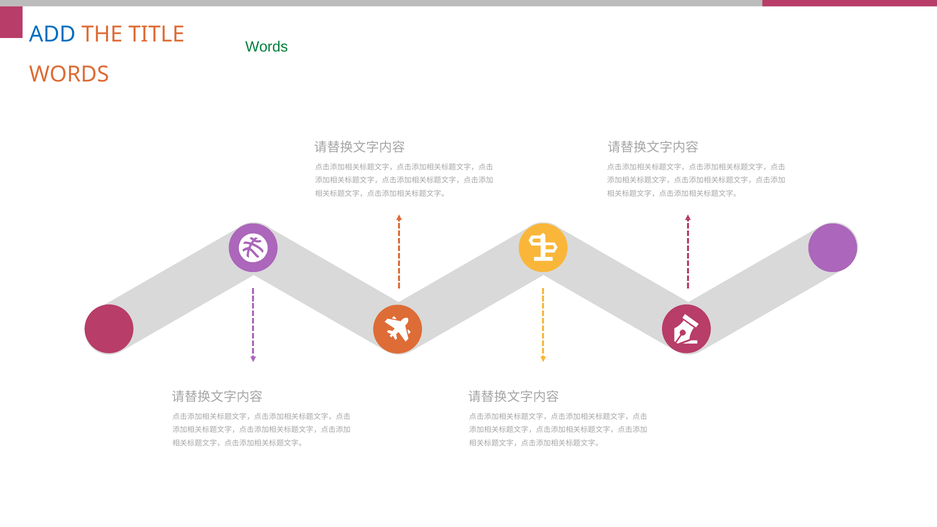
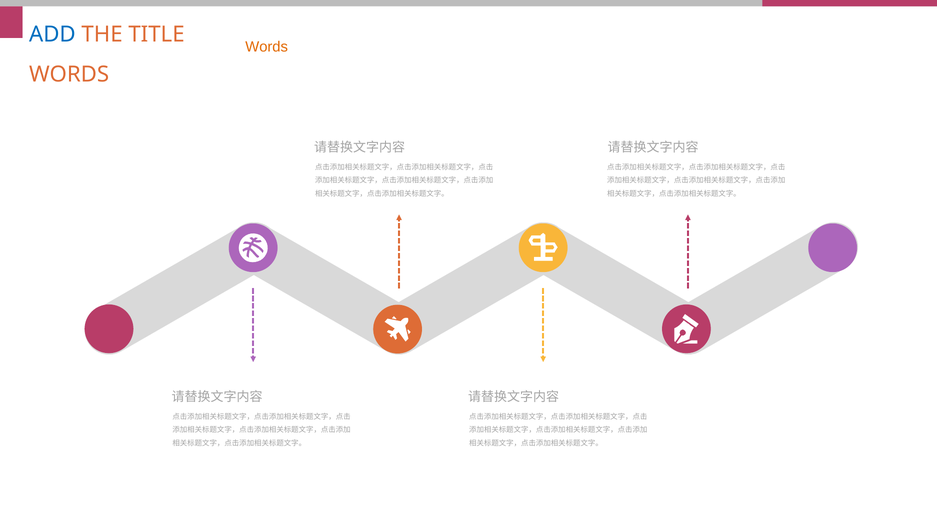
Words at (267, 47) colour: green -> orange
